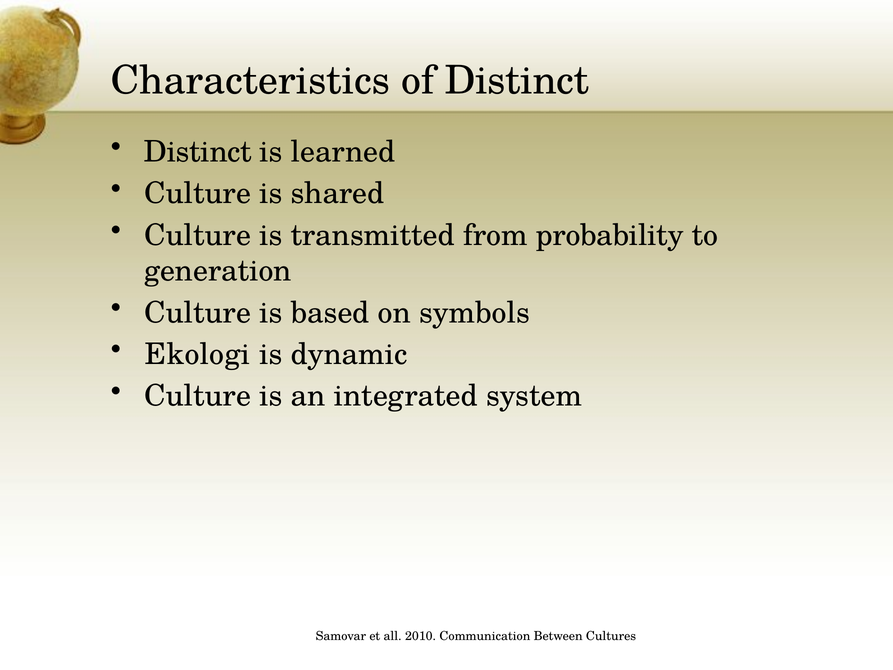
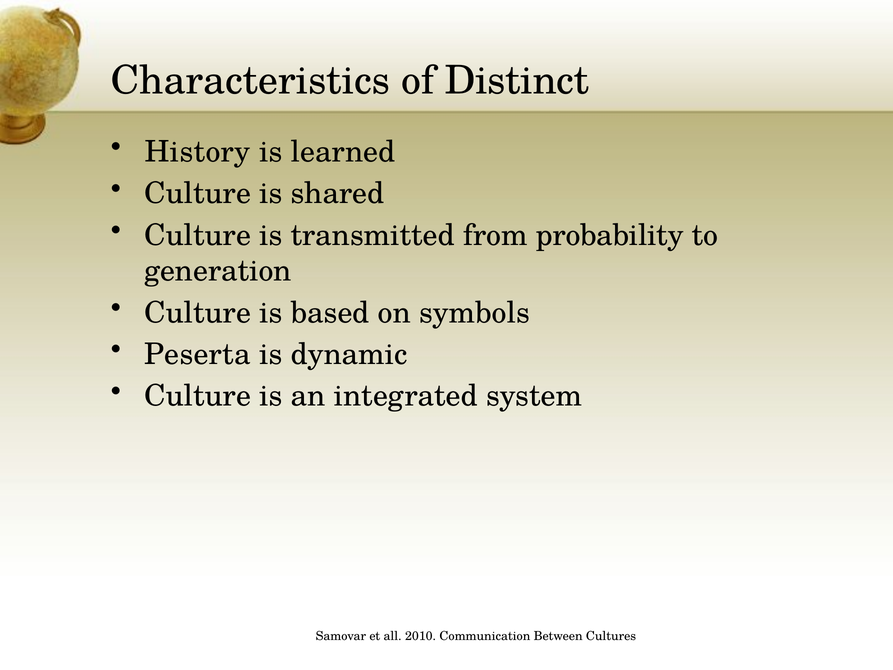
Distinct at (198, 152): Distinct -> History
Ekologi: Ekologi -> Peserta
